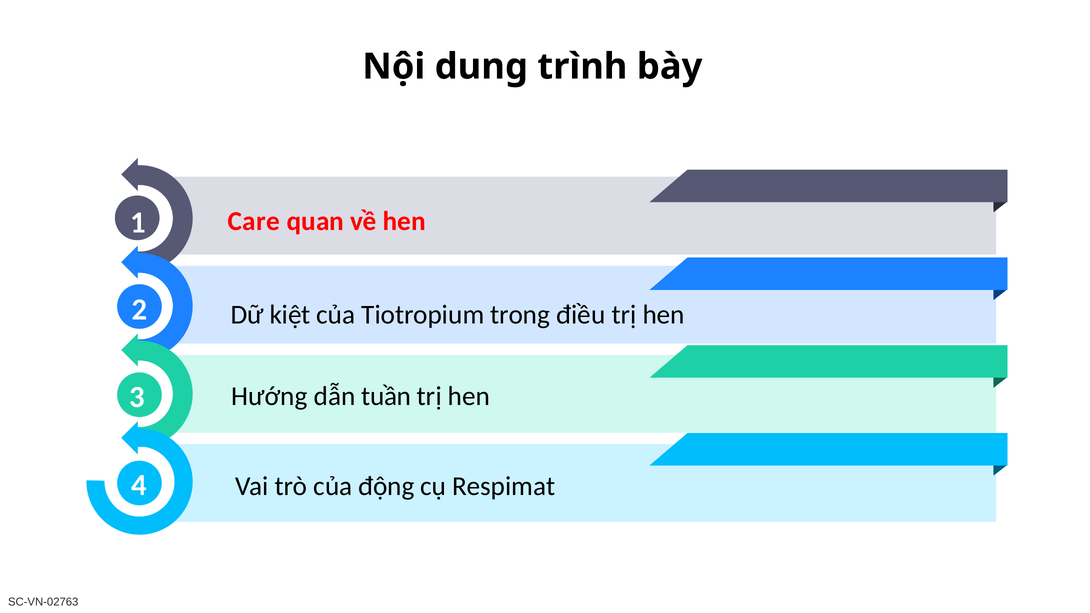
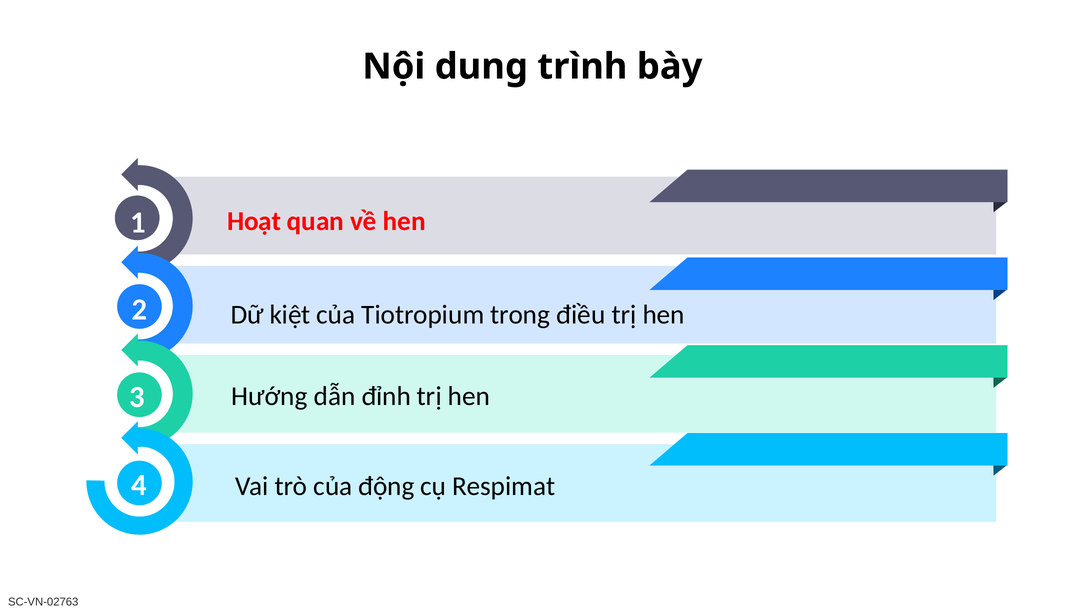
Care: Care -> Hoạt
tuần: tuần -> đỉnh
